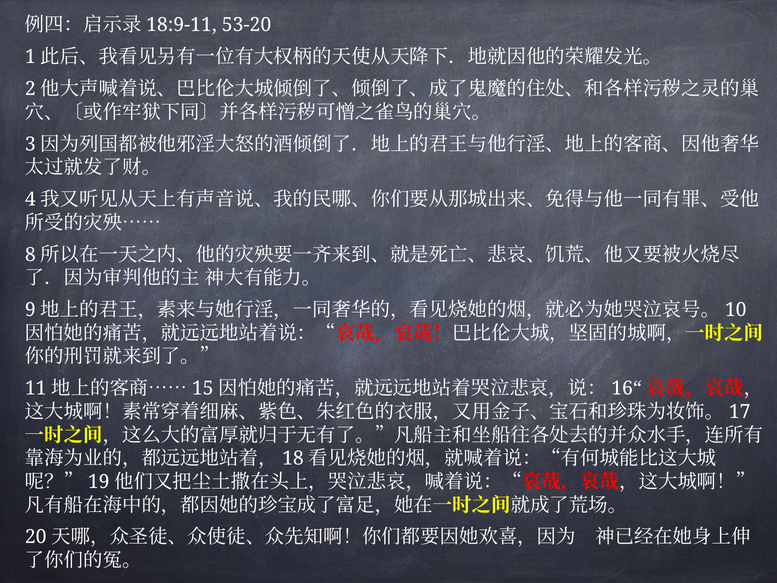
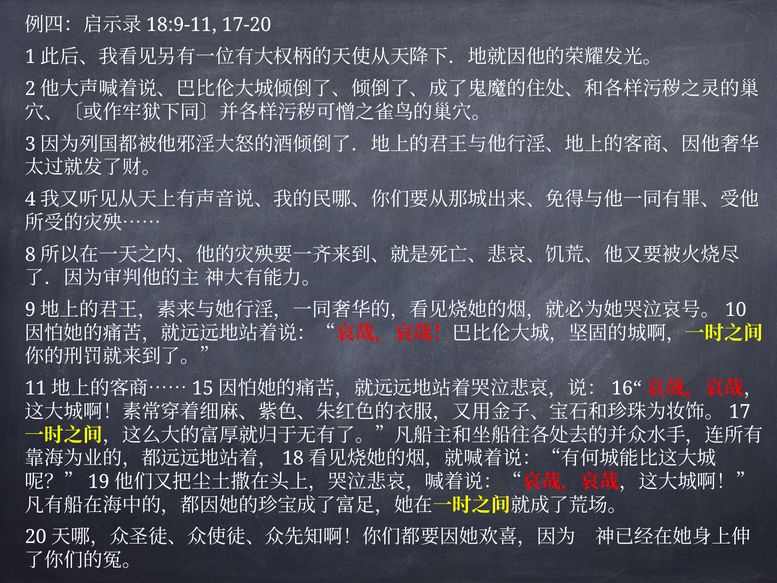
53-20: 53-20 -> 17-20
